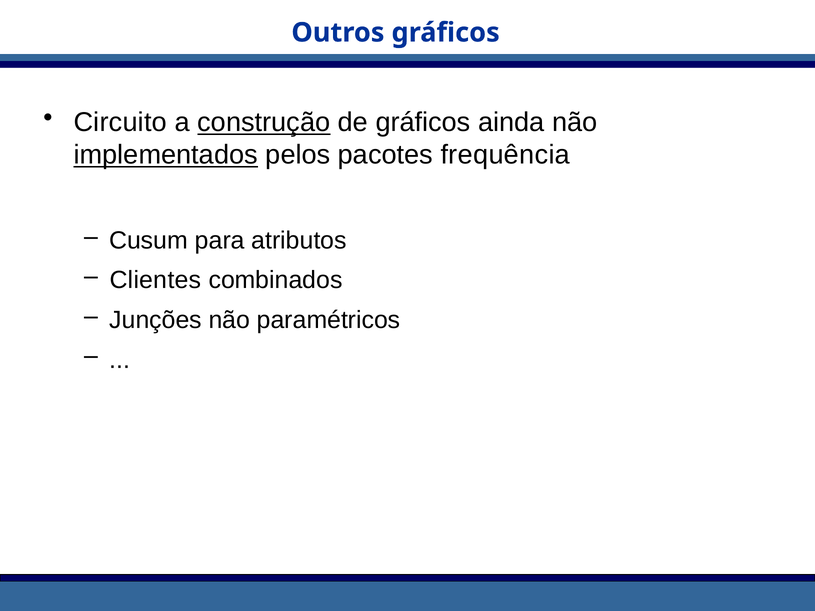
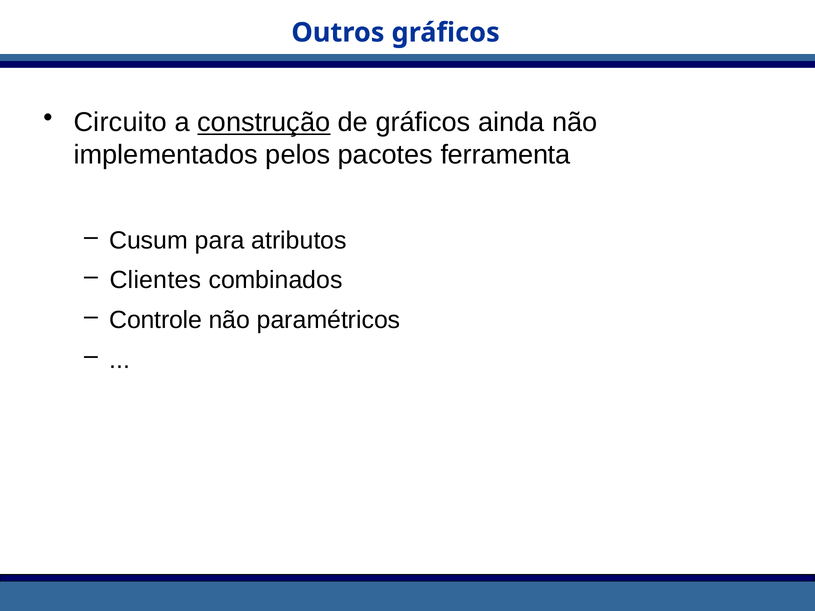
implementados underline: present -> none
frequência: frequência -> ferramenta
Junções: Junções -> Controle
